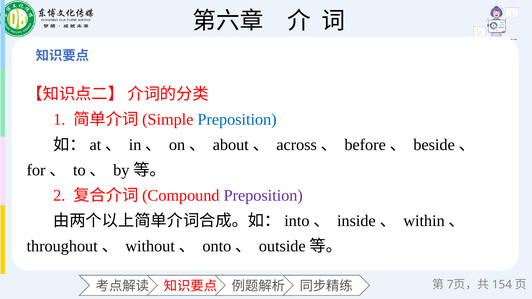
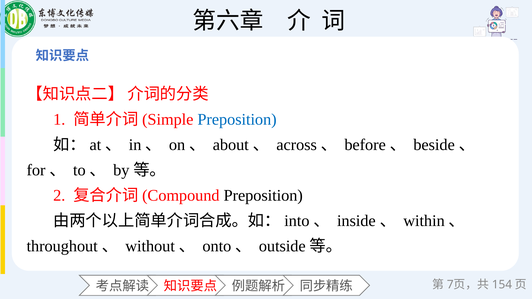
Preposition at (263, 196) colour: purple -> black
